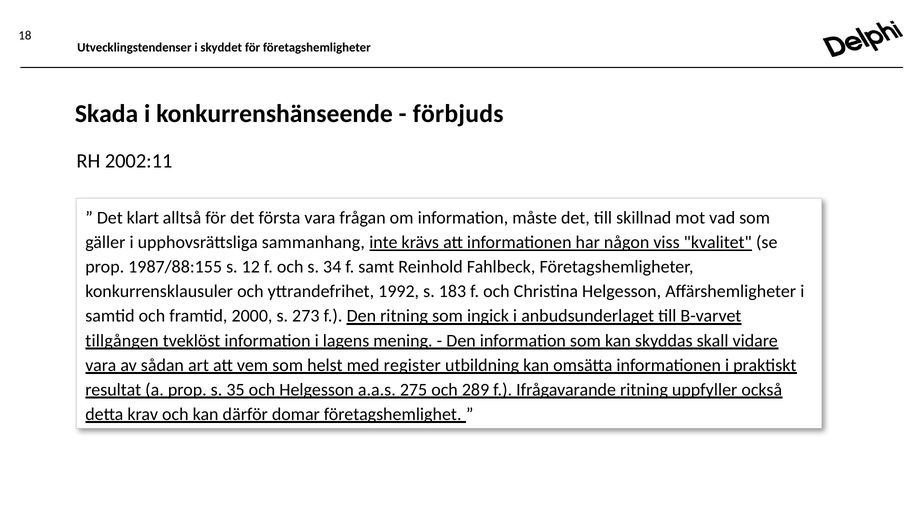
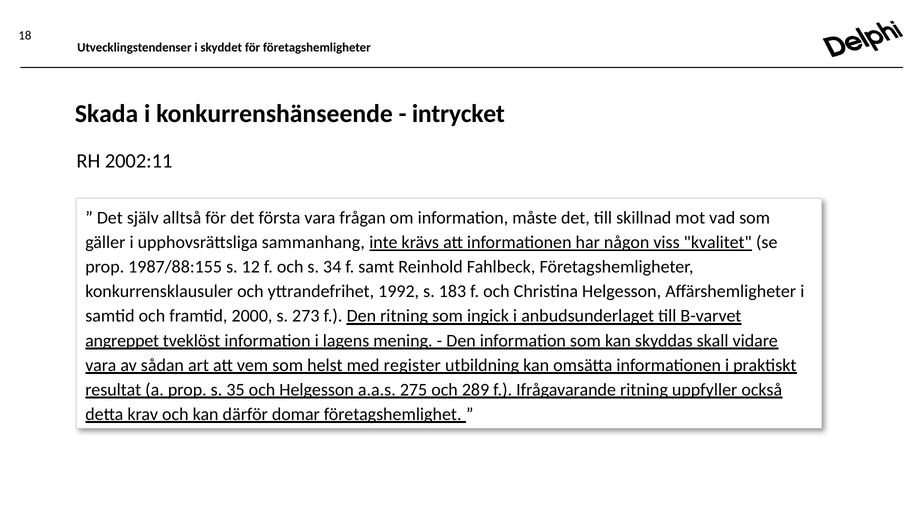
förbjuds: förbjuds -> intrycket
klart: klart -> själv
tillgången: tillgången -> angreppet
